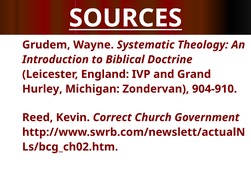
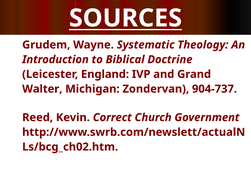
Hurley: Hurley -> Walter
904-910: 904-910 -> 904-737
